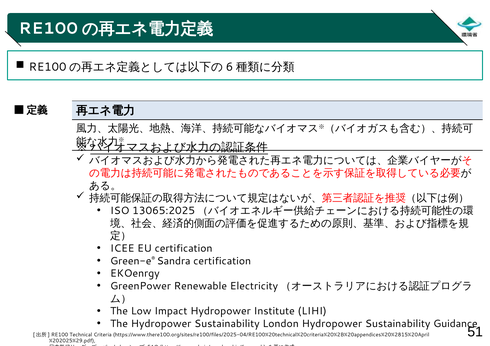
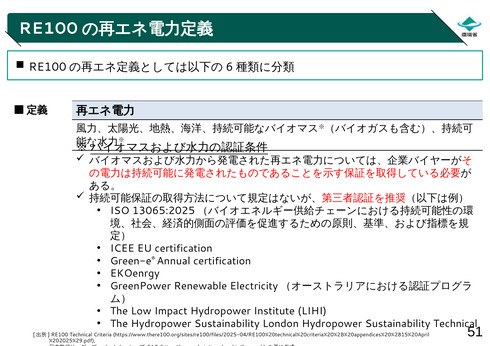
Sandra: Sandra -> Annual
Sustainability Guidance: Guidance -> Technical
